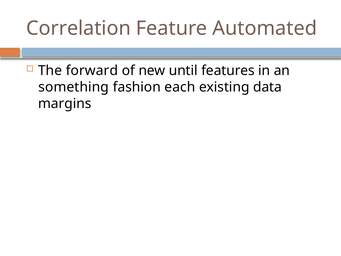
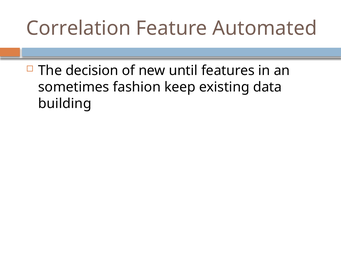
forward: forward -> decision
something: something -> sometimes
each: each -> keep
margins: margins -> building
